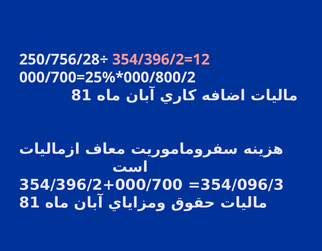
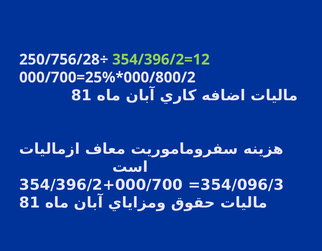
354/396/2=12 colour: pink -> light green
